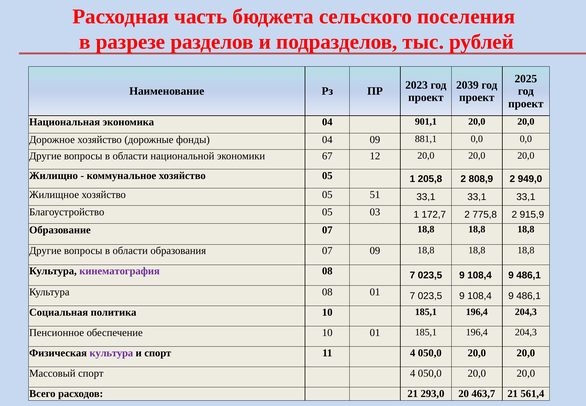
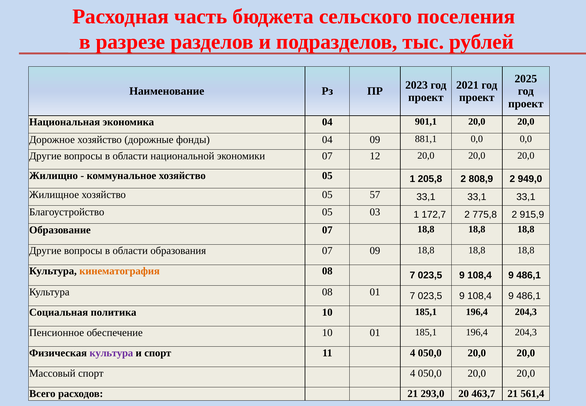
2039: 2039 -> 2021
экономики 67: 67 -> 07
51: 51 -> 57
кинематография colour: purple -> orange
